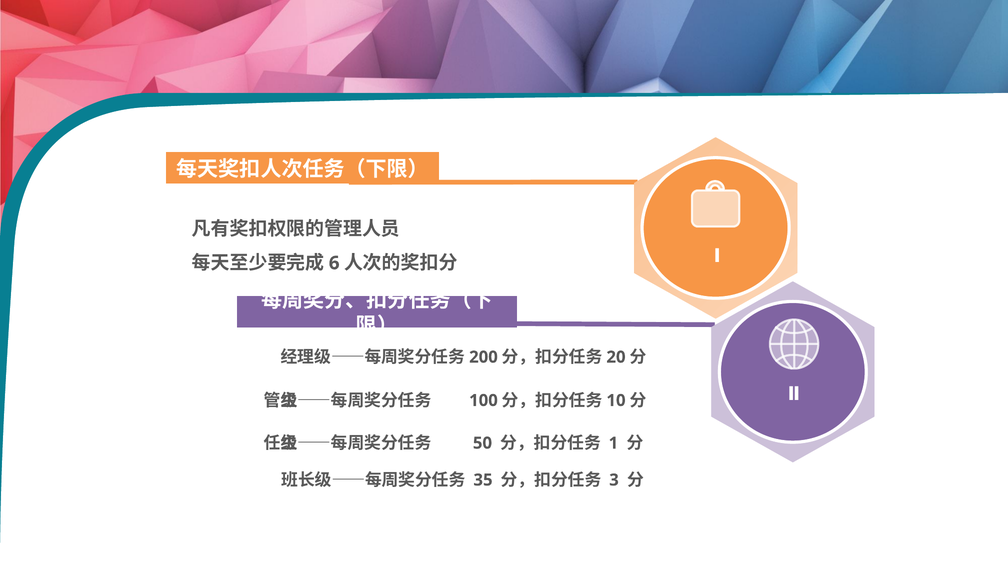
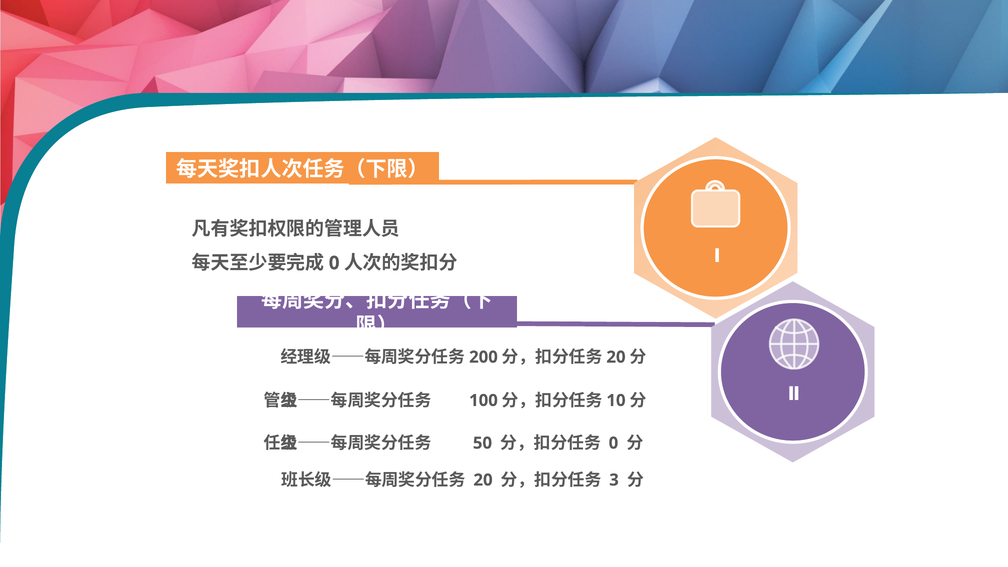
6 at (334, 263): 6 -> 0
1 at (613, 443): 1 -> 0
35 at (483, 480): 35 -> 20
